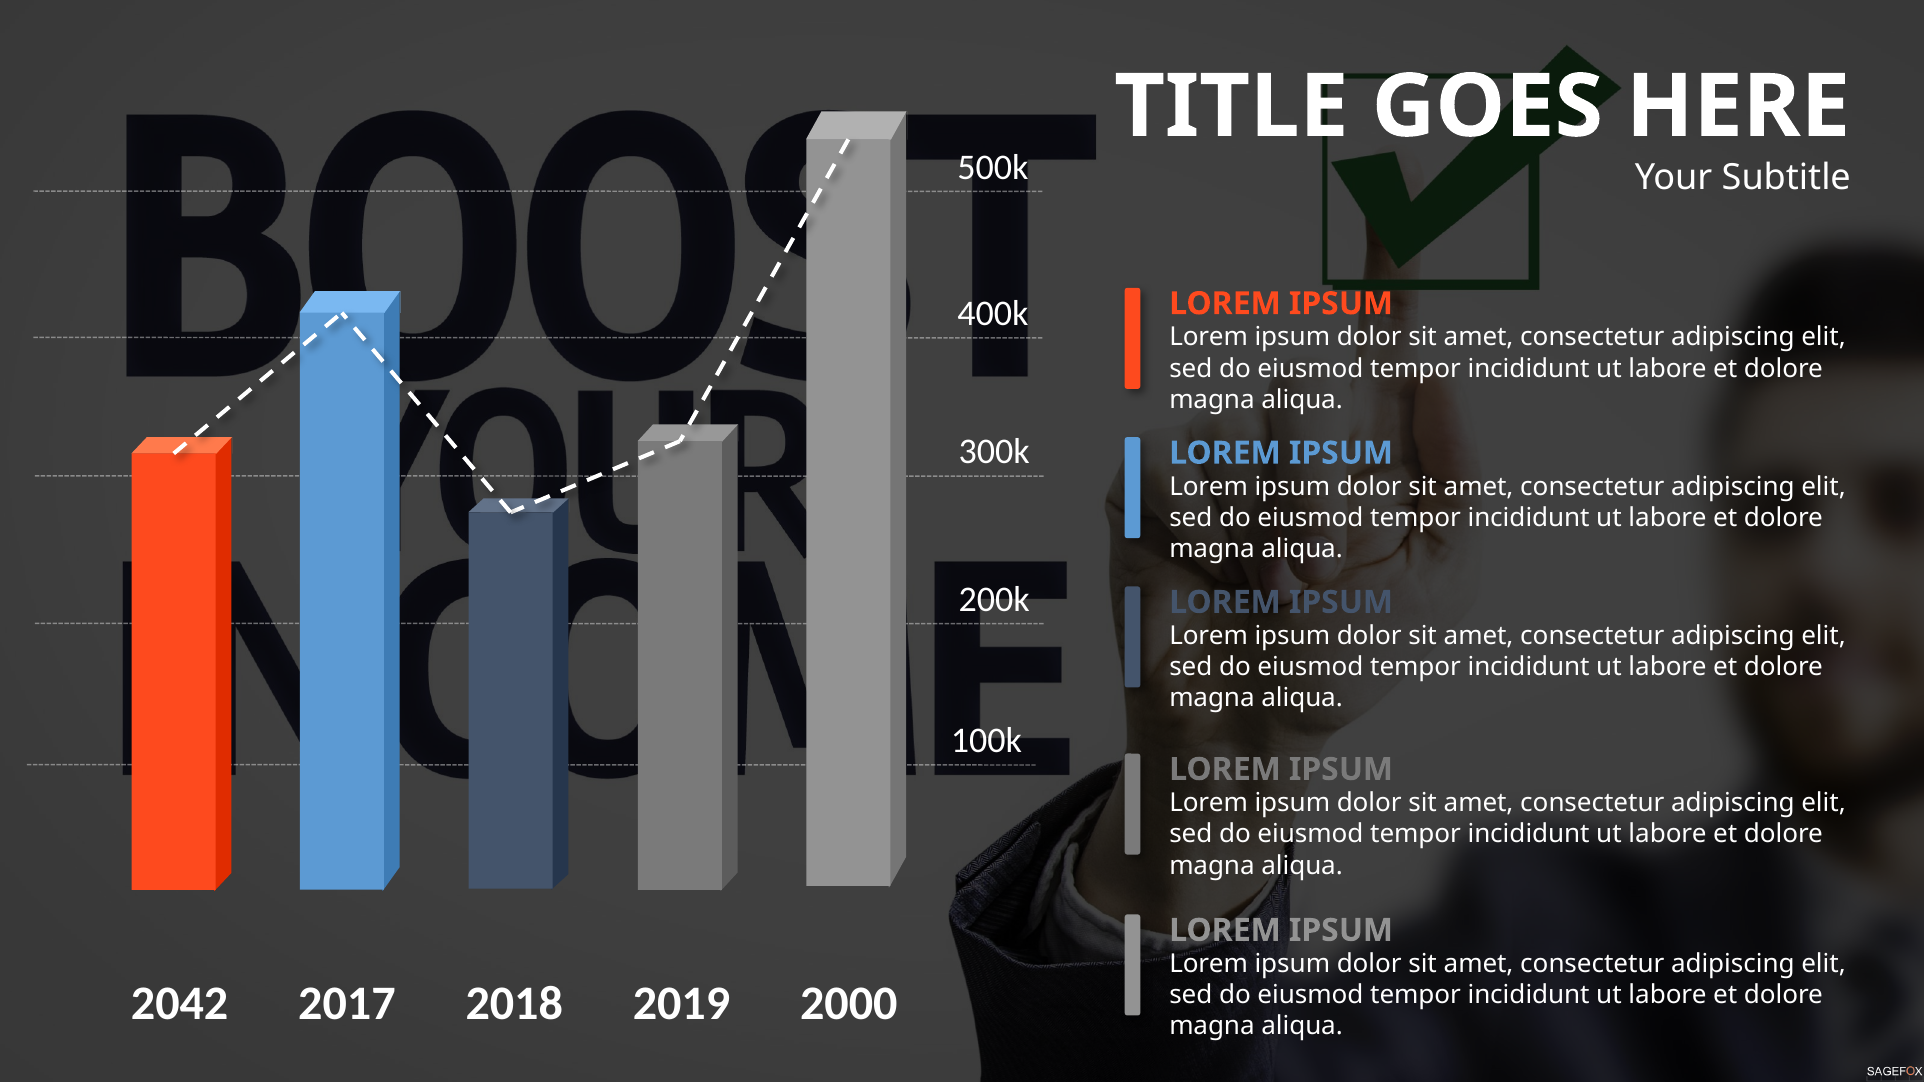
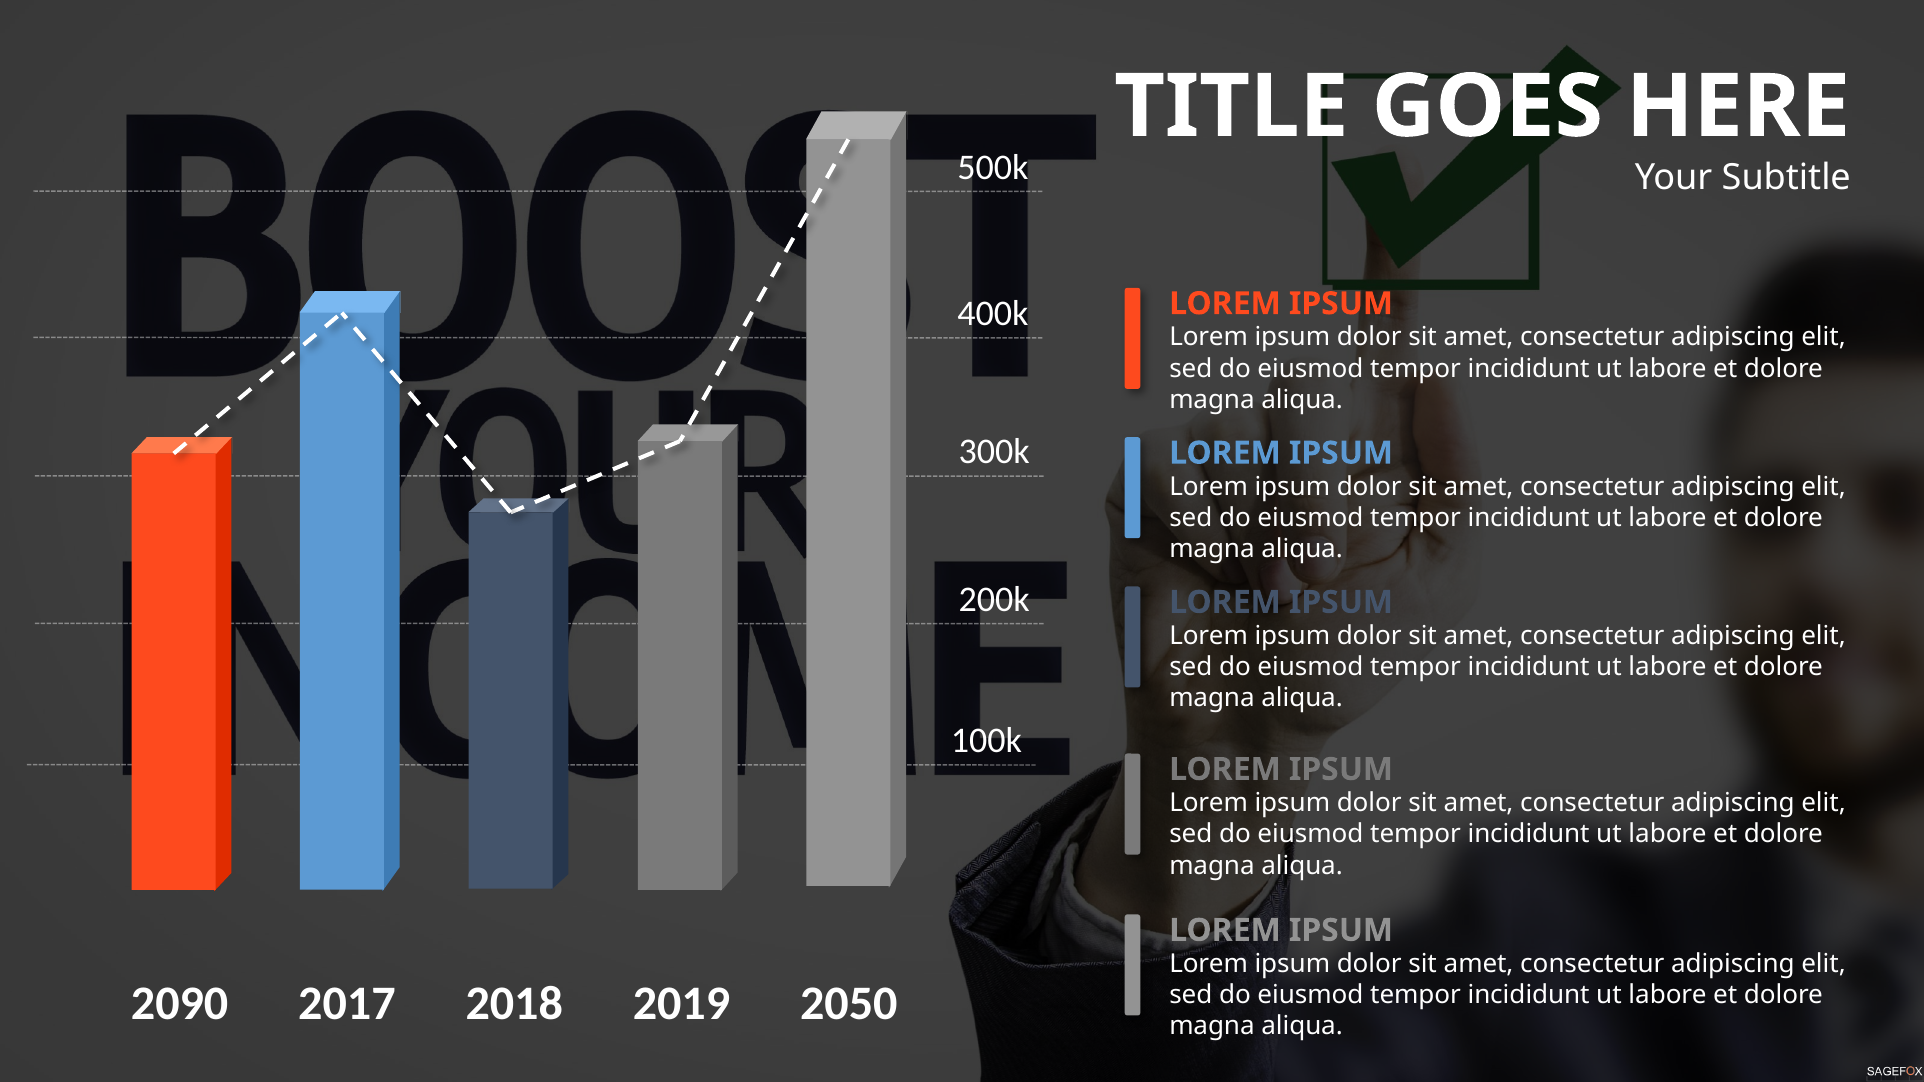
2042: 2042 -> 2090
2000: 2000 -> 2050
